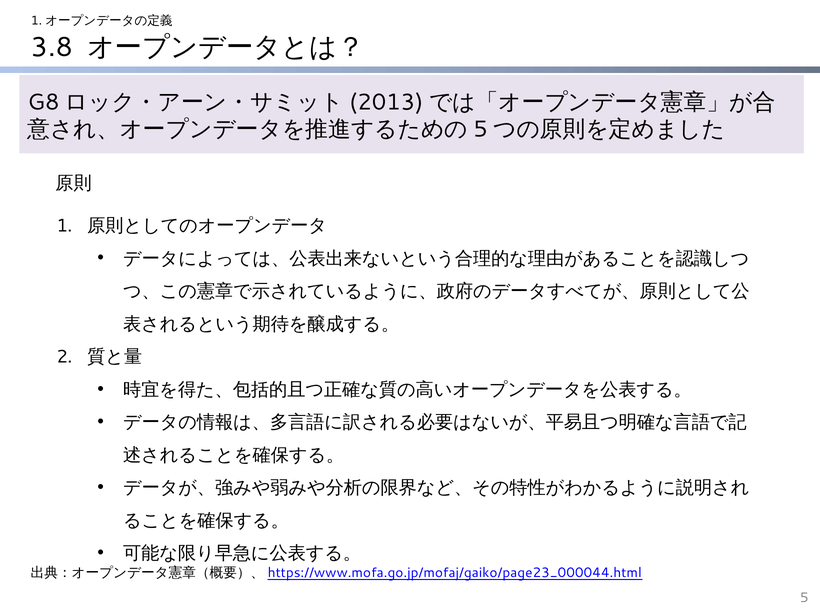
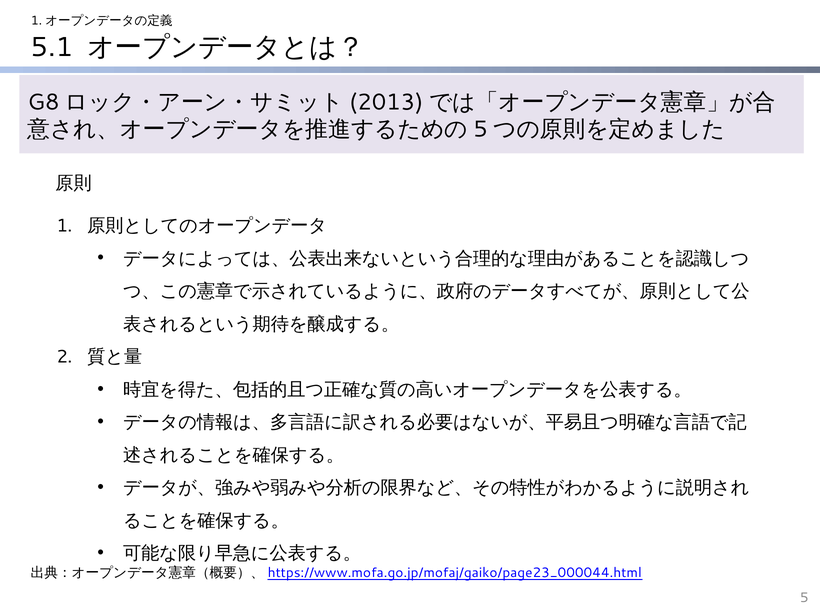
3.8: 3.8 -> 5.1
